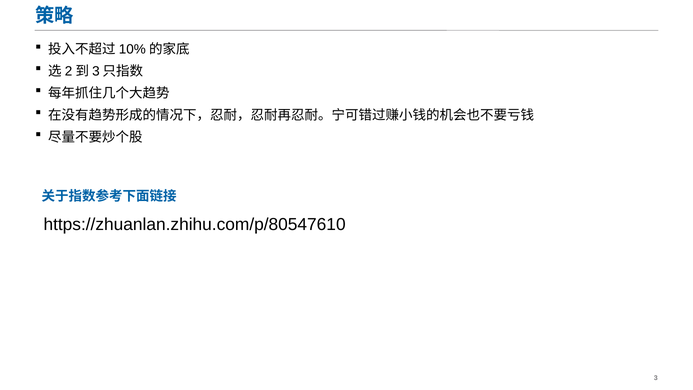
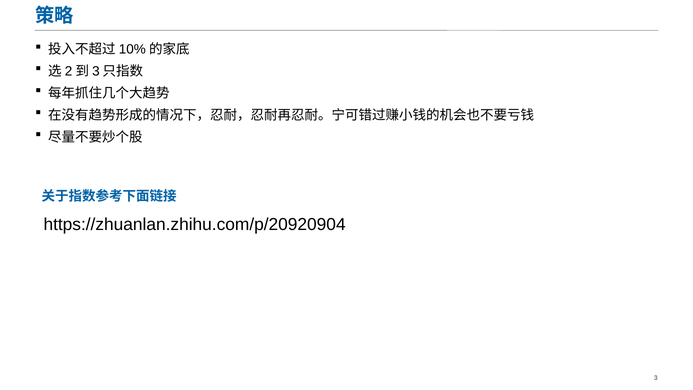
https://zhuanlan.zhihu.com/p/80547610: https://zhuanlan.zhihu.com/p/80547610 -> https://zhuanlan.zhihu.com/p/20920904
